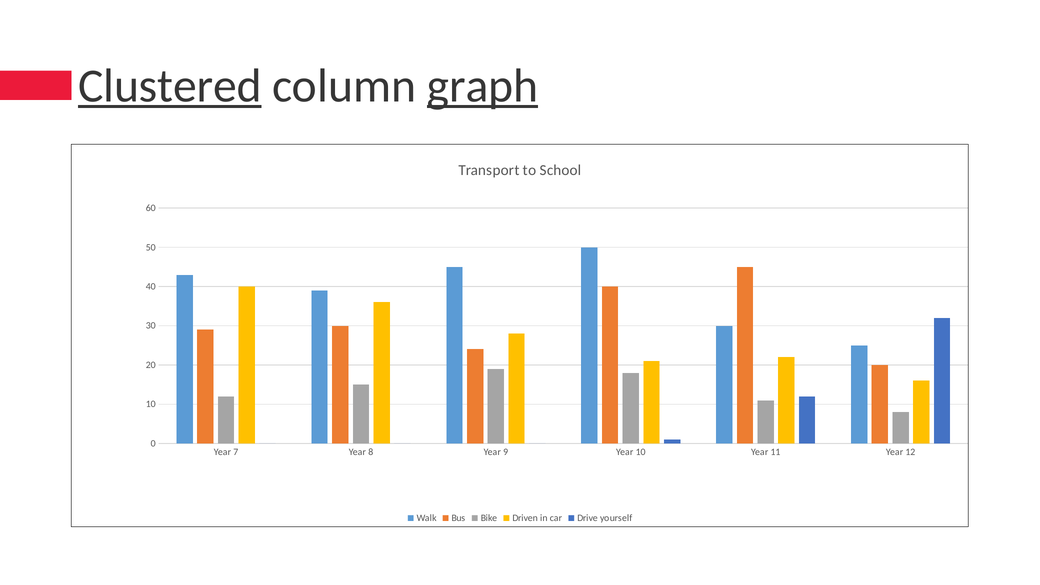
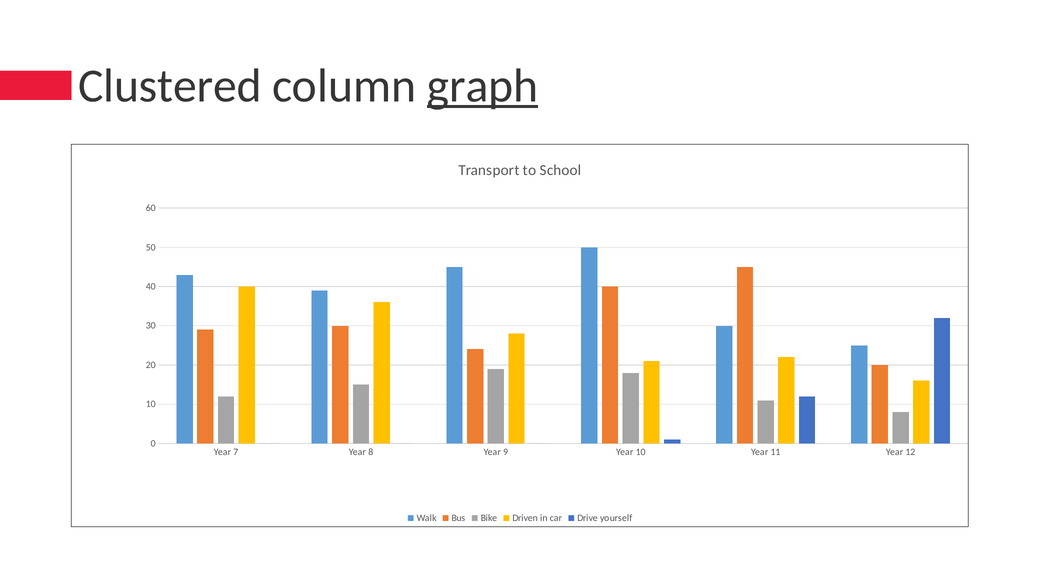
Clustered underline: present -> none
